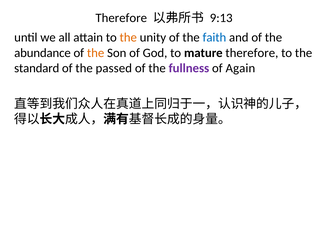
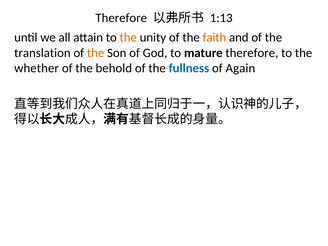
9:13: 9:13 -> 1:13
faith colour: blue -> orange
abundance: abundance -> translation
standard: standard -> whether
passed: passed -> behold
fullness colour: purple -> blue
